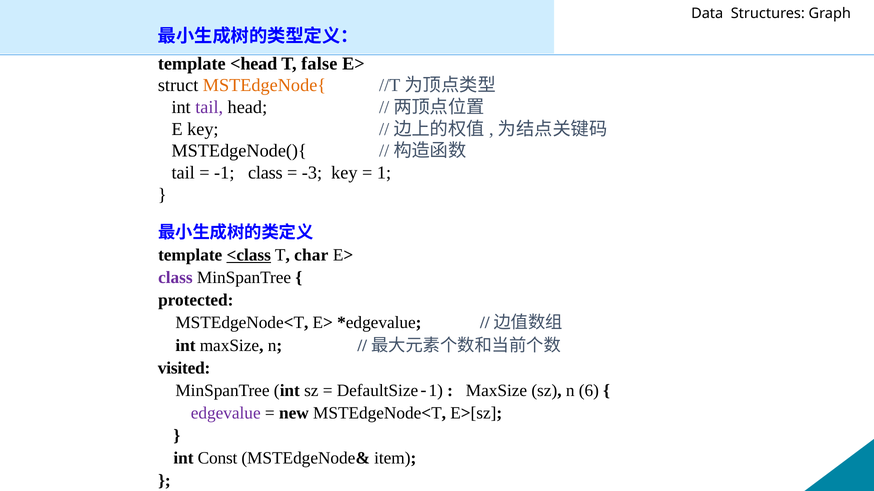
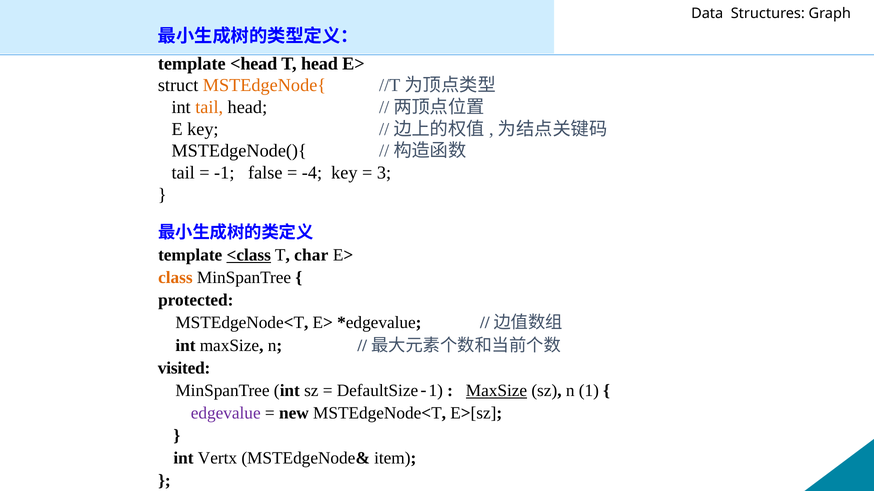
T false: false -> head
tail at (209, 107) colour: purple -> orange
-1 class: class -> false
-3: -3 -> -4
1: 1 -> 3
class at (175, 278) colour: purple -> orange
MaxSize at (496, 391) underline: none -> present
6: 6 -> 1
Const: Const -> Vertx
